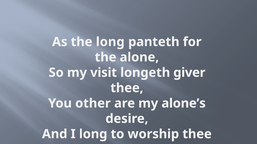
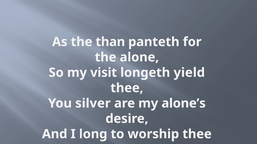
the long: long -> than
giver: giver -> yield
other: other -> silver
